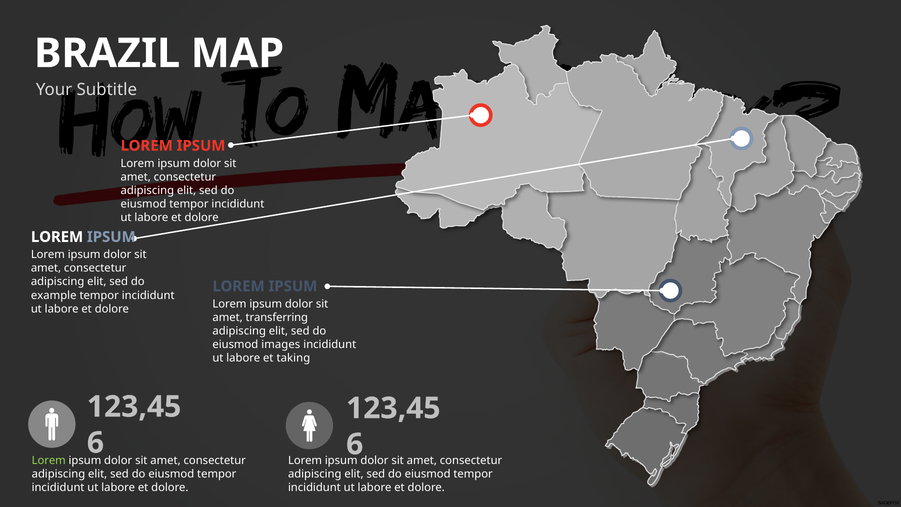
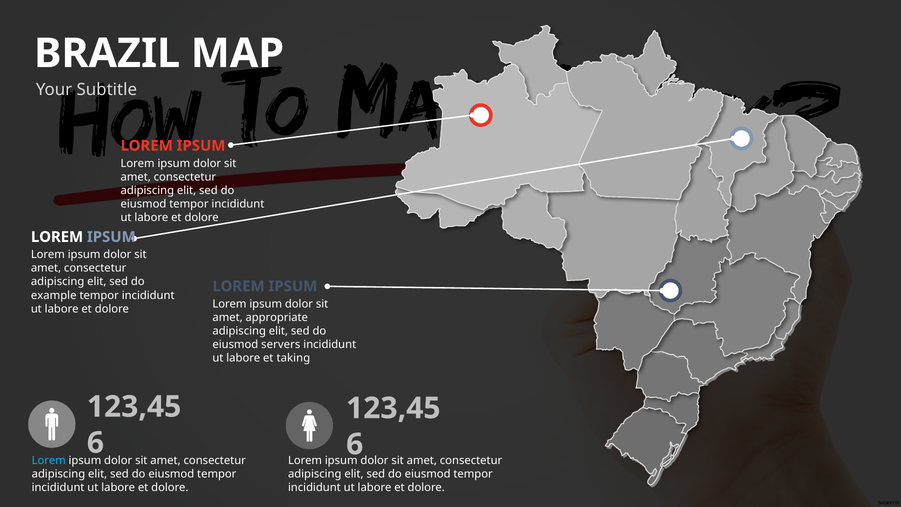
transferring: transferring -> appropriate
images: images -> servers
Lorem at (49, 460) colour: light green -> light blue
